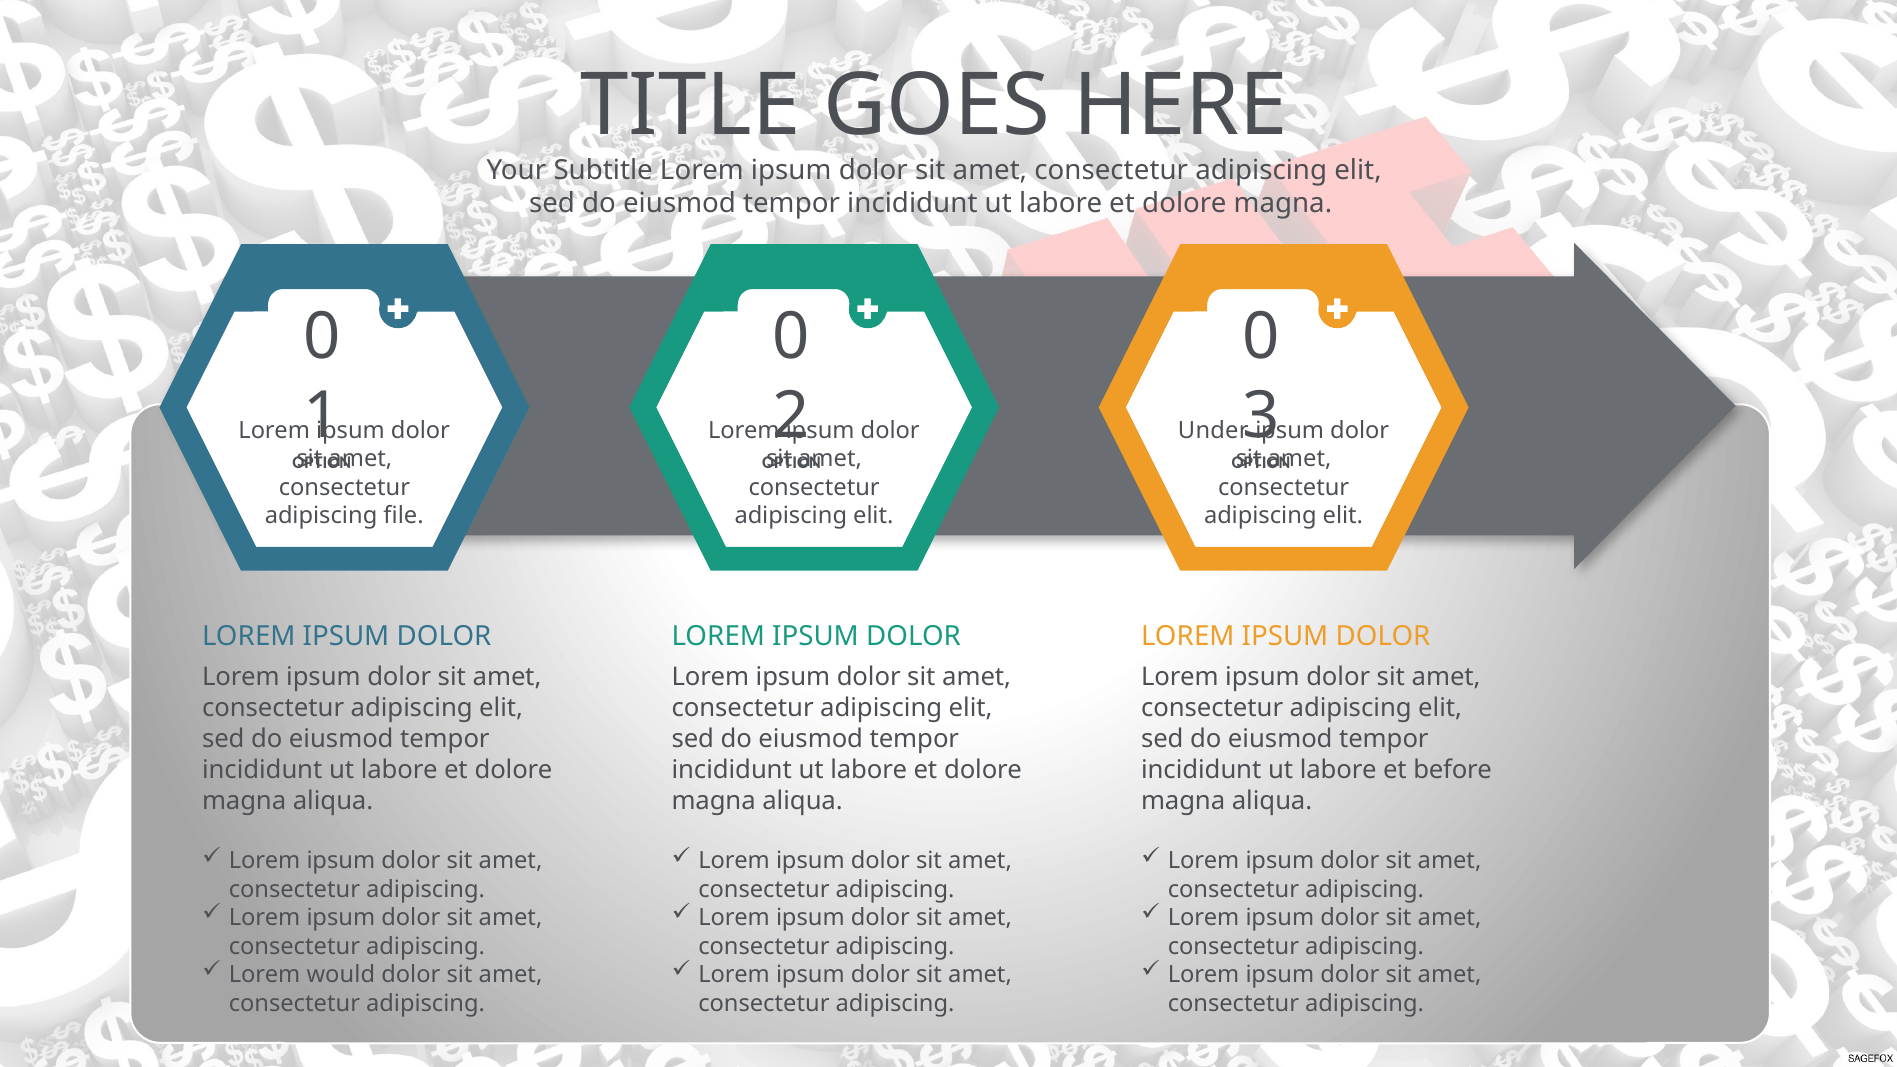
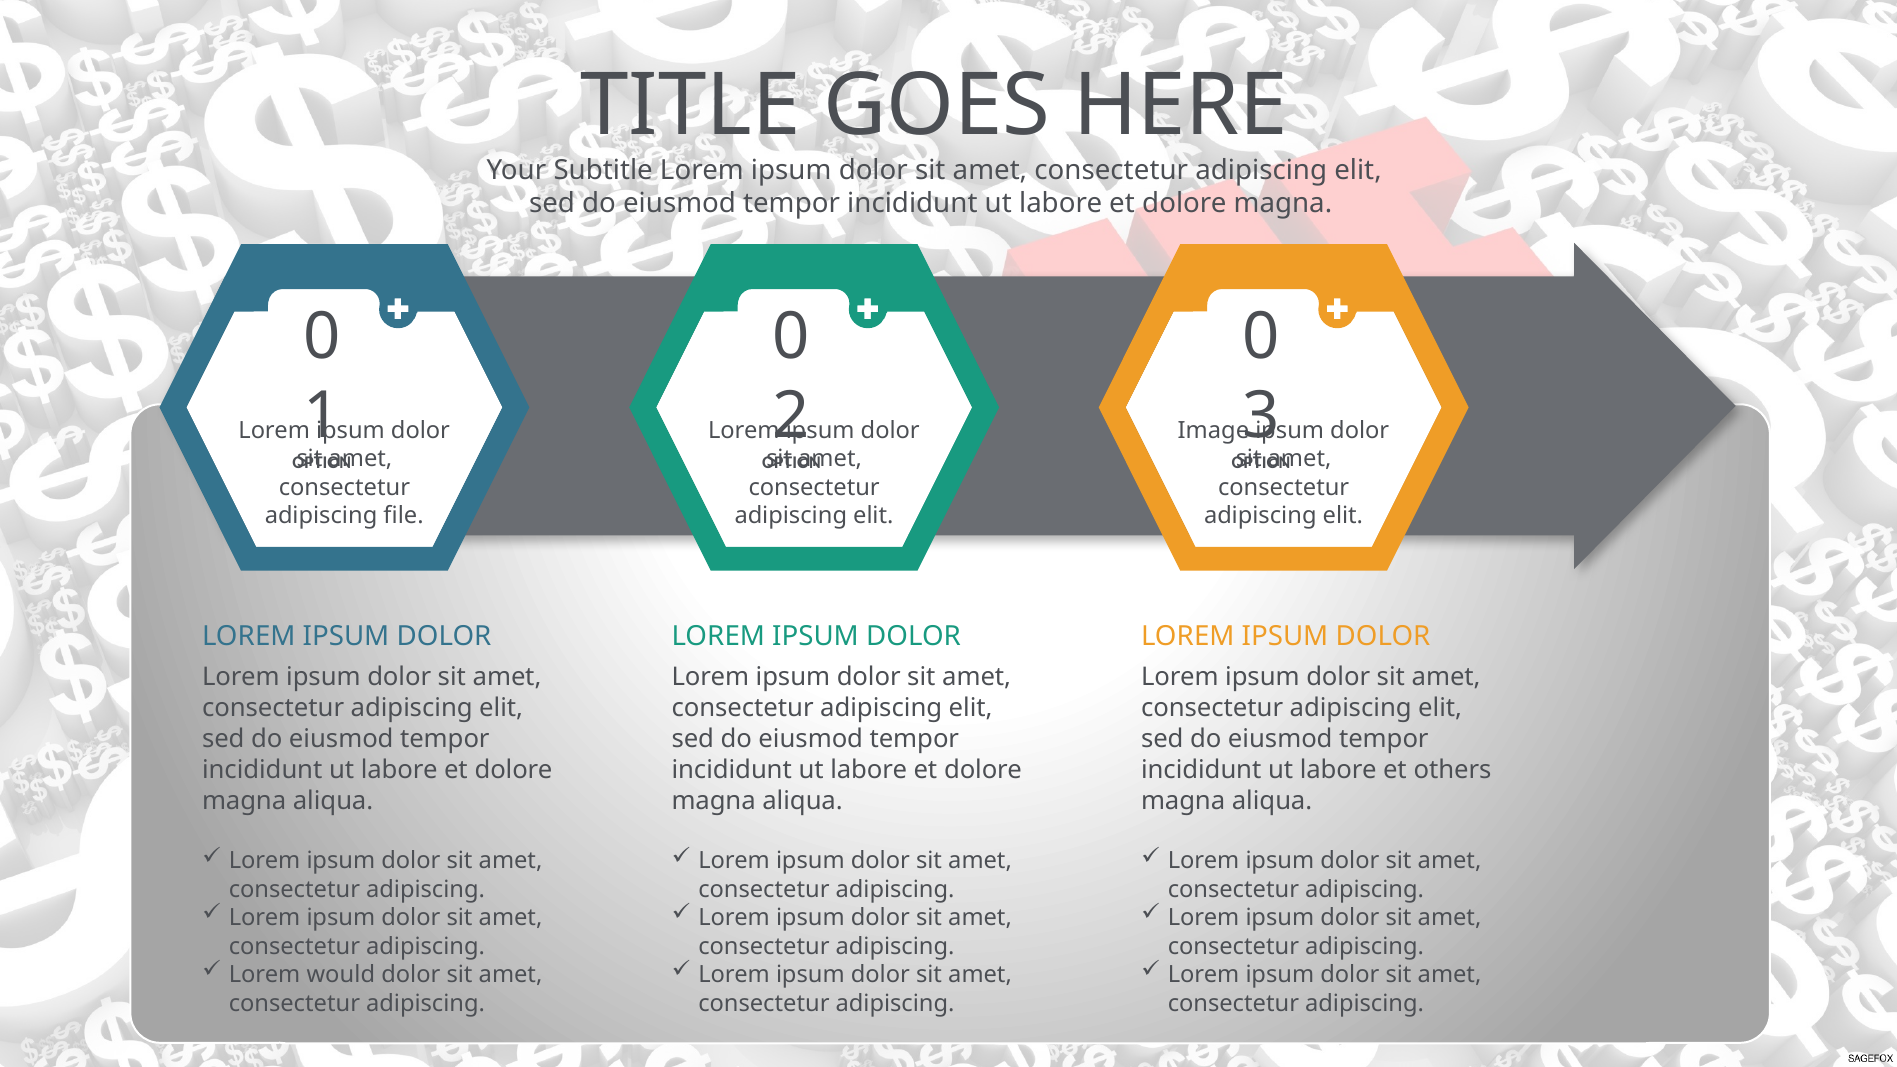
Under: Under -> Image
before: before -> others
